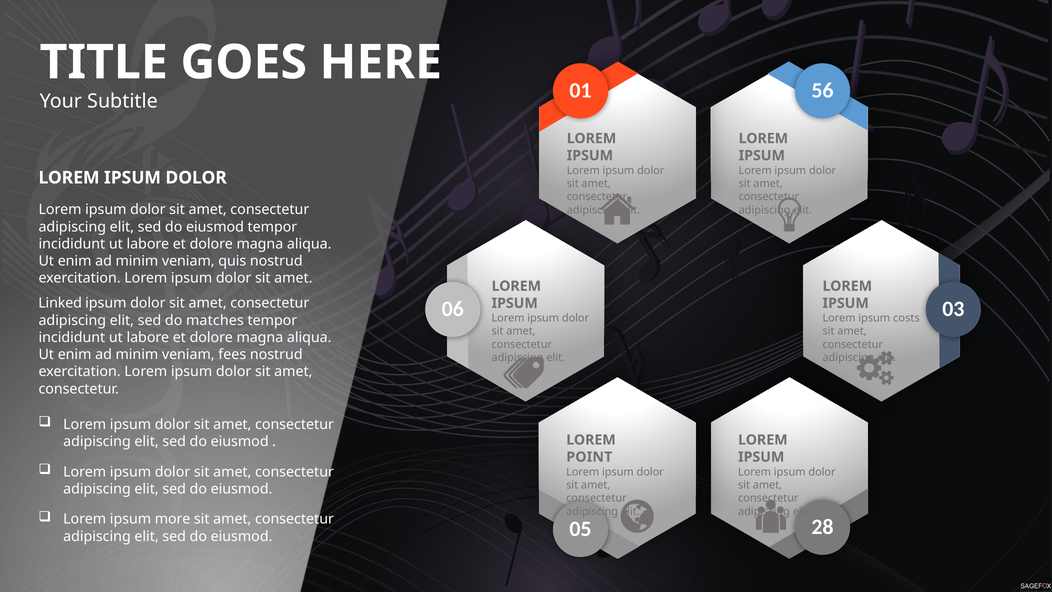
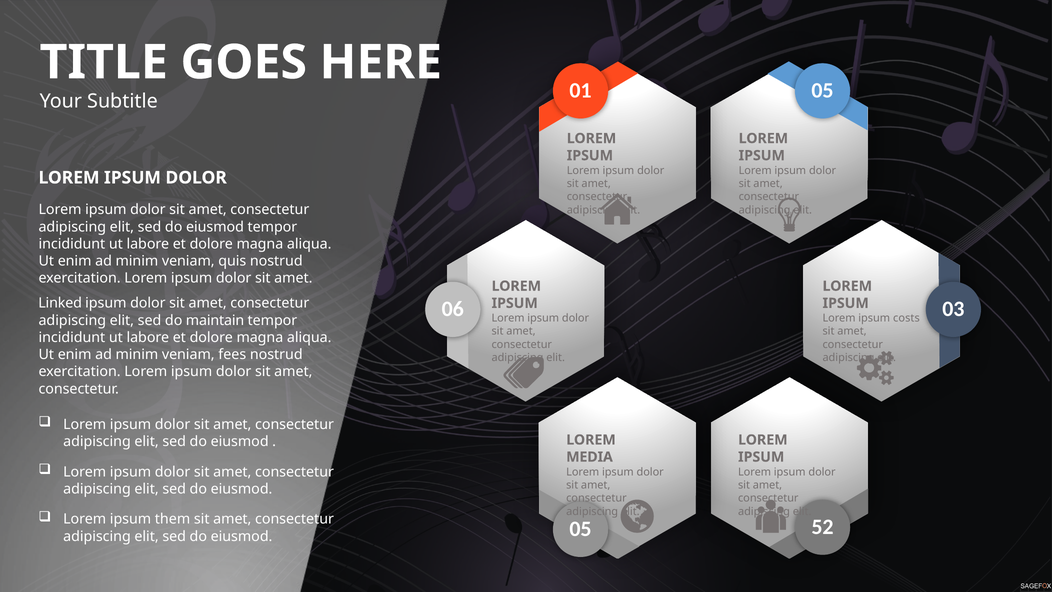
01 56: 56 -> 05
matches: matches -> maintain
POINT: POINT -> MEDIA
more: more -> them
28: 28 -> 52
